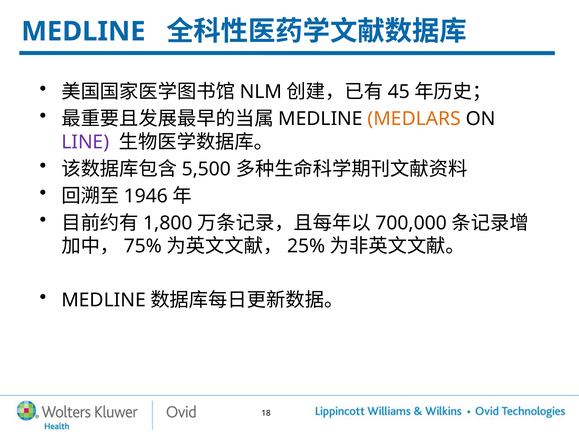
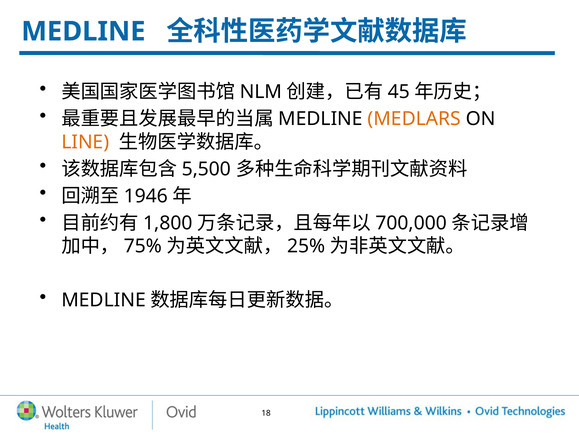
LINE colour: purple -> orange
